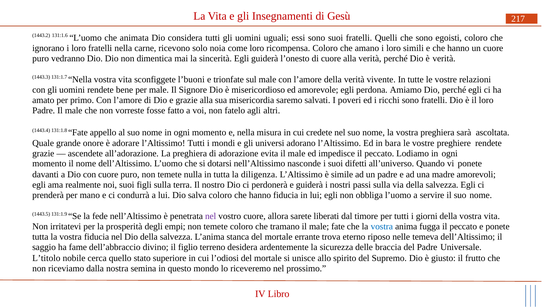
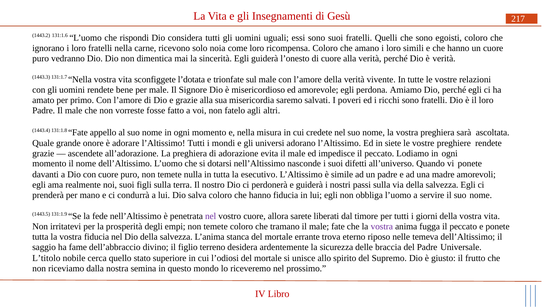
animata: animata -> rispondi
l’buoni: l’buoni -> l’dotata
bara: bara -> siete
diligenza: diligenza -> esecutivo
vostra at (382, 227) colour: blue -> purple
